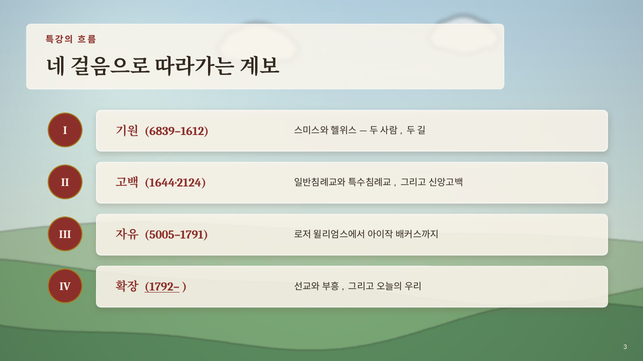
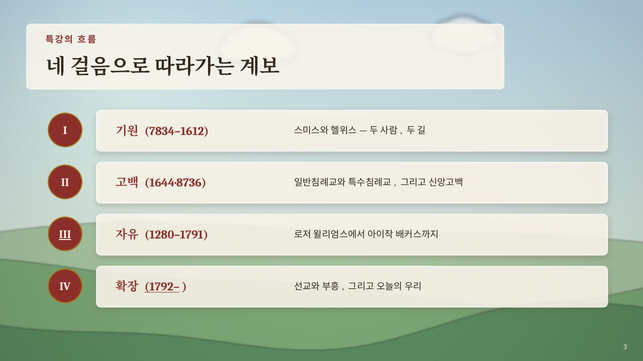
6839–1612: 6839–1612 -> 7834–1612
1644·2124: 1644·2124 -> 1644·8736
III underline: none -> present
5005–1791: 5005–1791 -> 1280–1791
